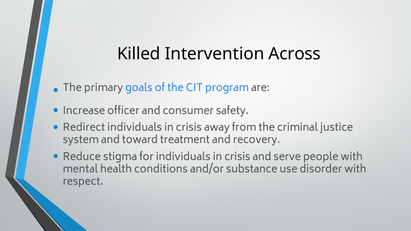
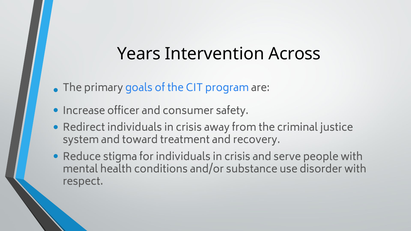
Killed: Killed -> Years
